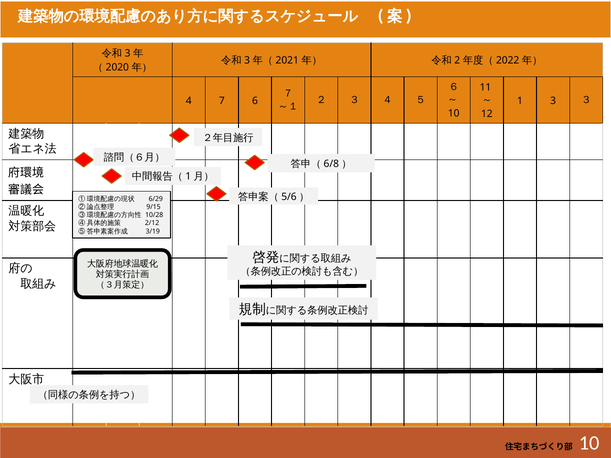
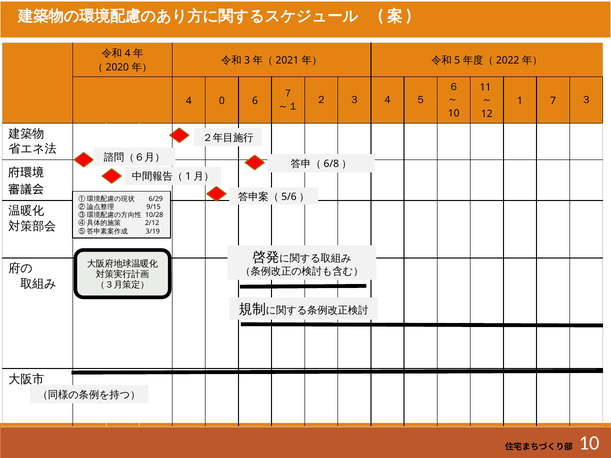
3 at (128, 53): 3 -> 4
2: 2 -> 5
7: 7 -> 0
1 3: 3 -> 7
